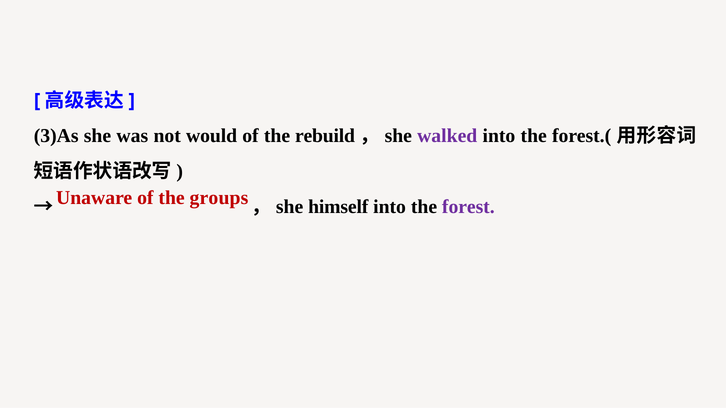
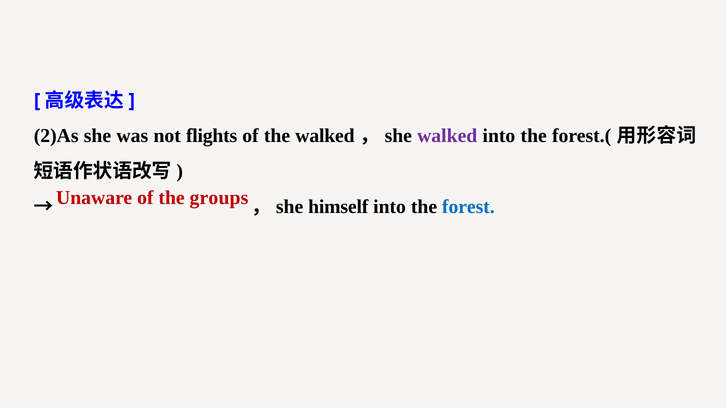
3)As: 3)As -> 2)As
would: would -> flights
the rebuild: rebuild -> walked
forest colour: purple -> blue
